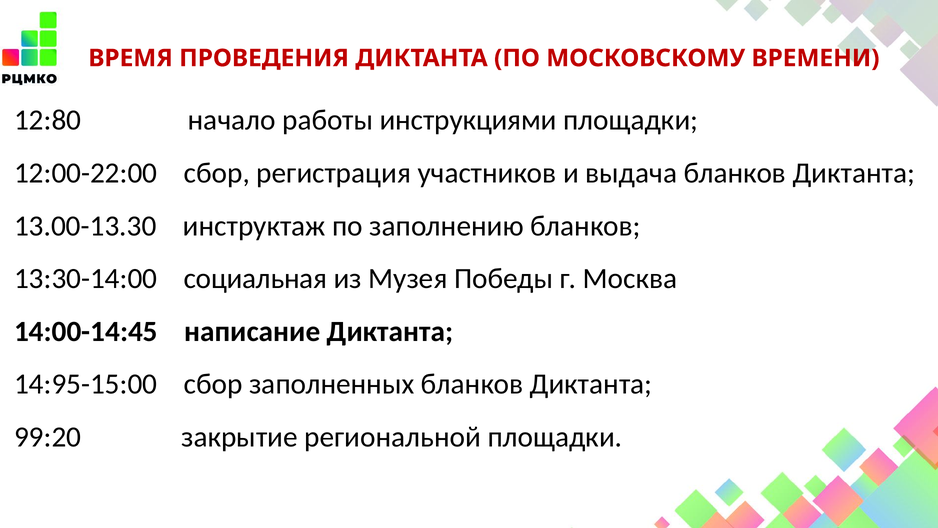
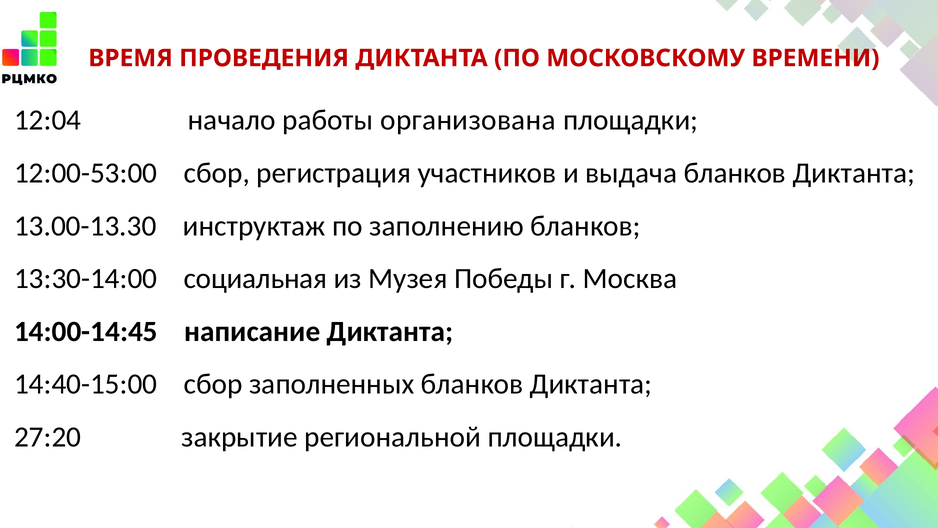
12:80: 12:80 -> 12:04
инструкциями: инструкциями -> организована
12:00-22:00: 12:00-22:00 -> 12:00-53:00
14:95-15:00: 14:95-15:00 -> 14:40-15:00
99:20: 99:20 -> 27:20
